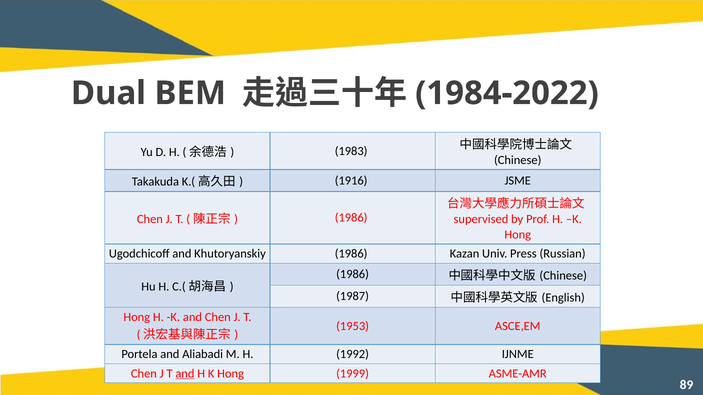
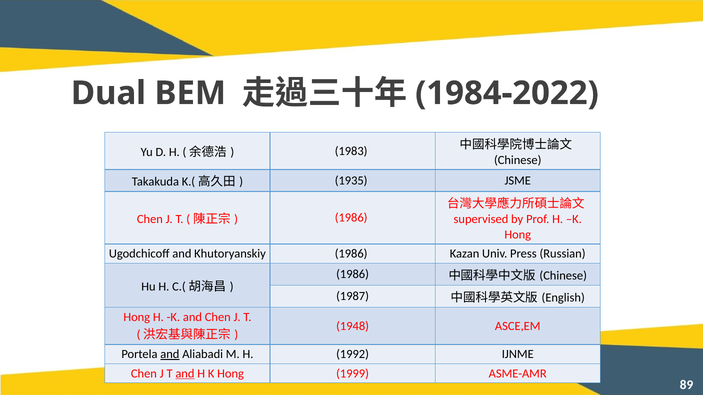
1916: 1916 -> 1935
1953: 1953 -> 1948
and at (170, 355) underline: none -> present
